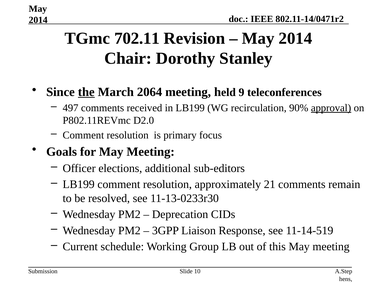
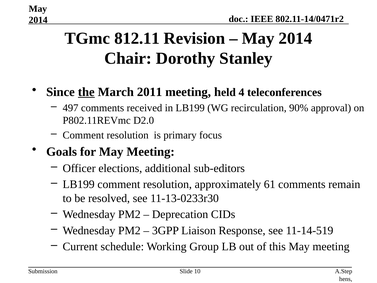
702.11: 702.11 -> 812.11
2064: 2064 -> 2011
9: 9 -> 4
approval underline: present -> none
21: 21 -> 61
